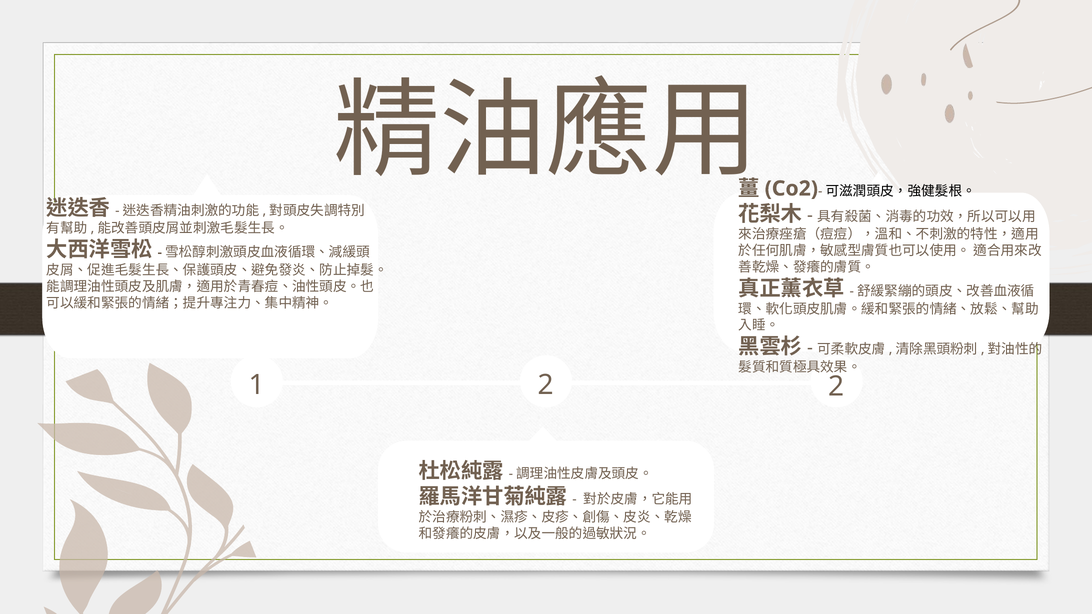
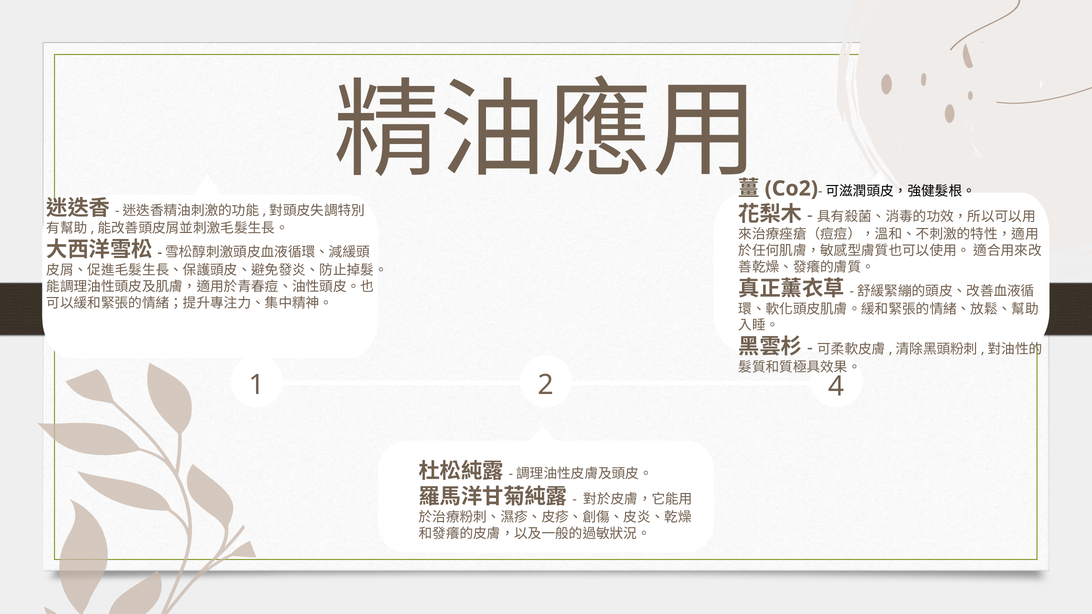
2 2: 2 -> 4
